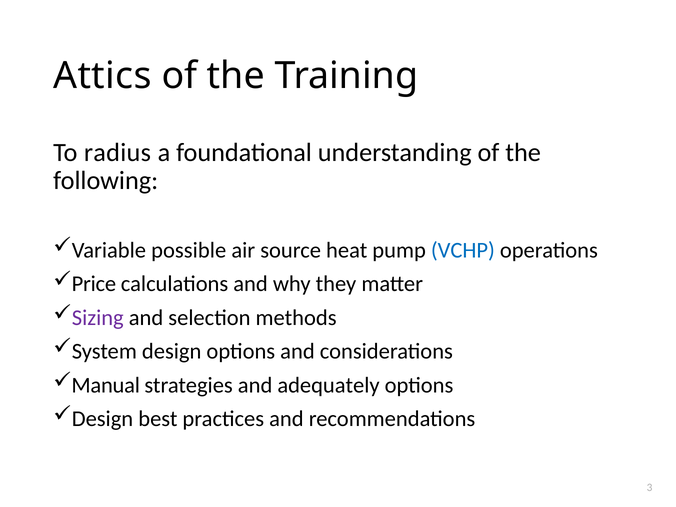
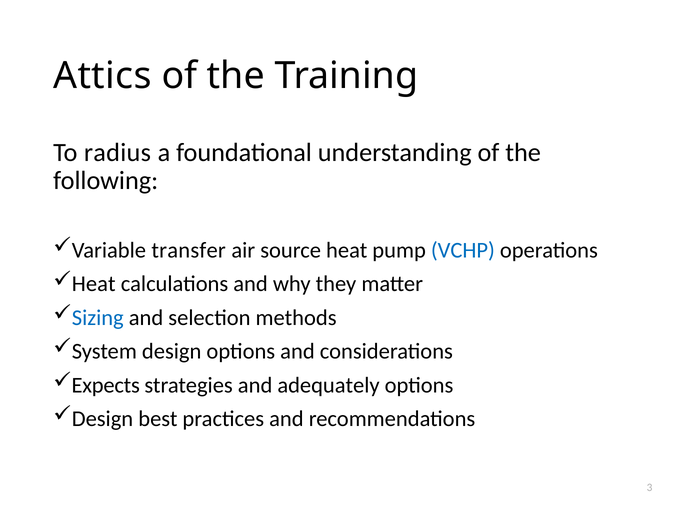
possible: possible -> transfer
Price at (94, 284): Price -> Heat
Sizing colour: purple -> blue
Manual: Manual -> Expects
